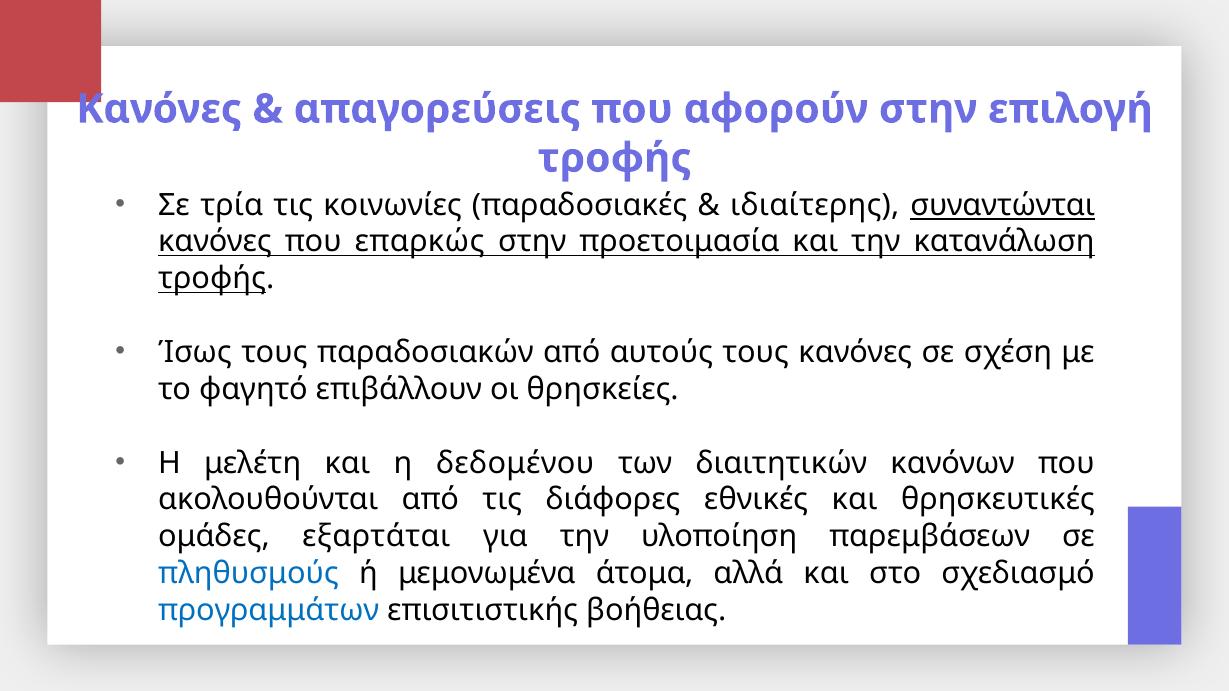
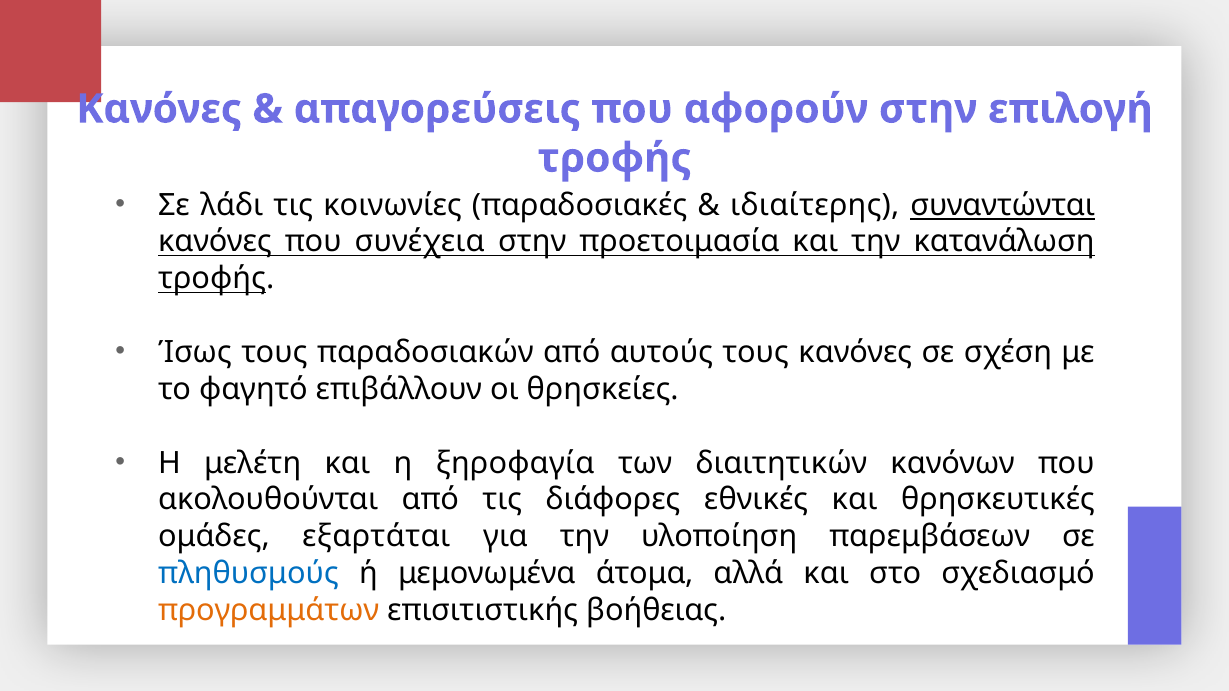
τρία: τρία -> λάδι
επαρκώς: επαρκώς -> συνέχεια
δεδομένου: δεδομένου -> ξηροφαγία
προγραμμάτων colour: blue -> orange
